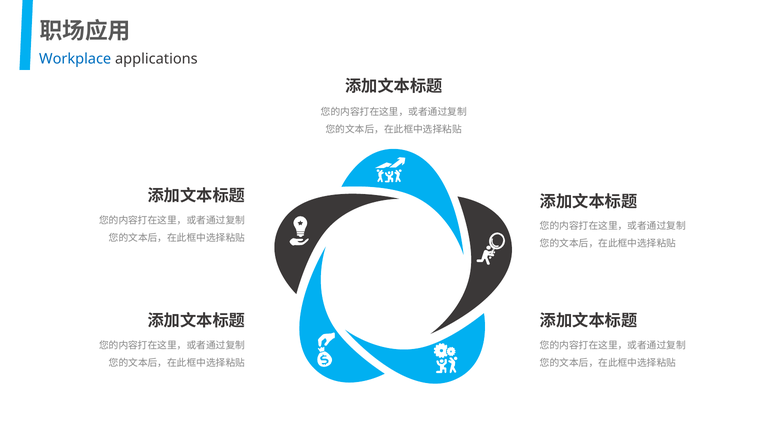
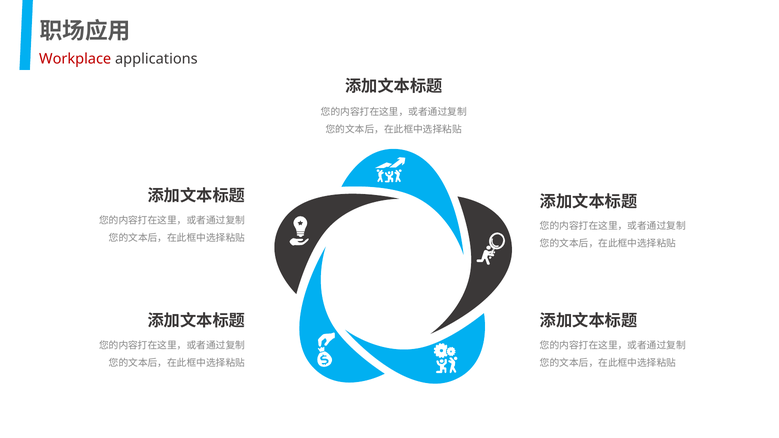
Workplace colour: blue -> red
